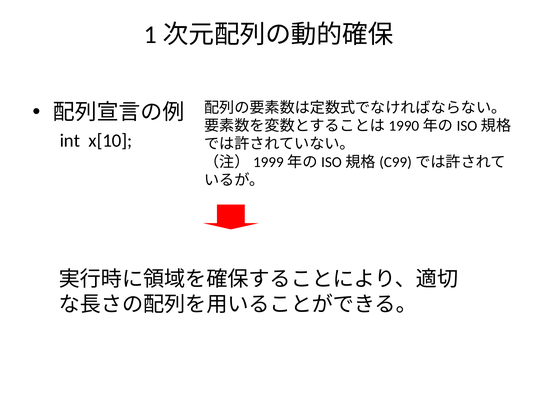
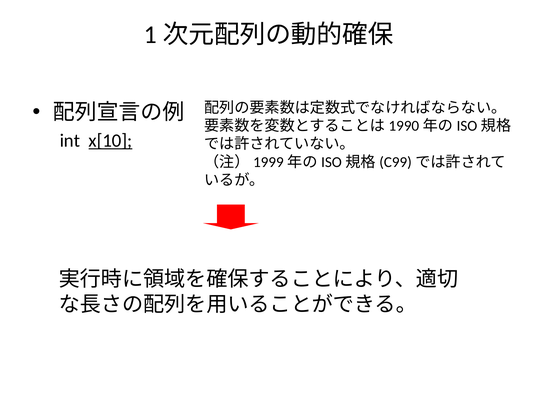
x[10 underline: none -> present
